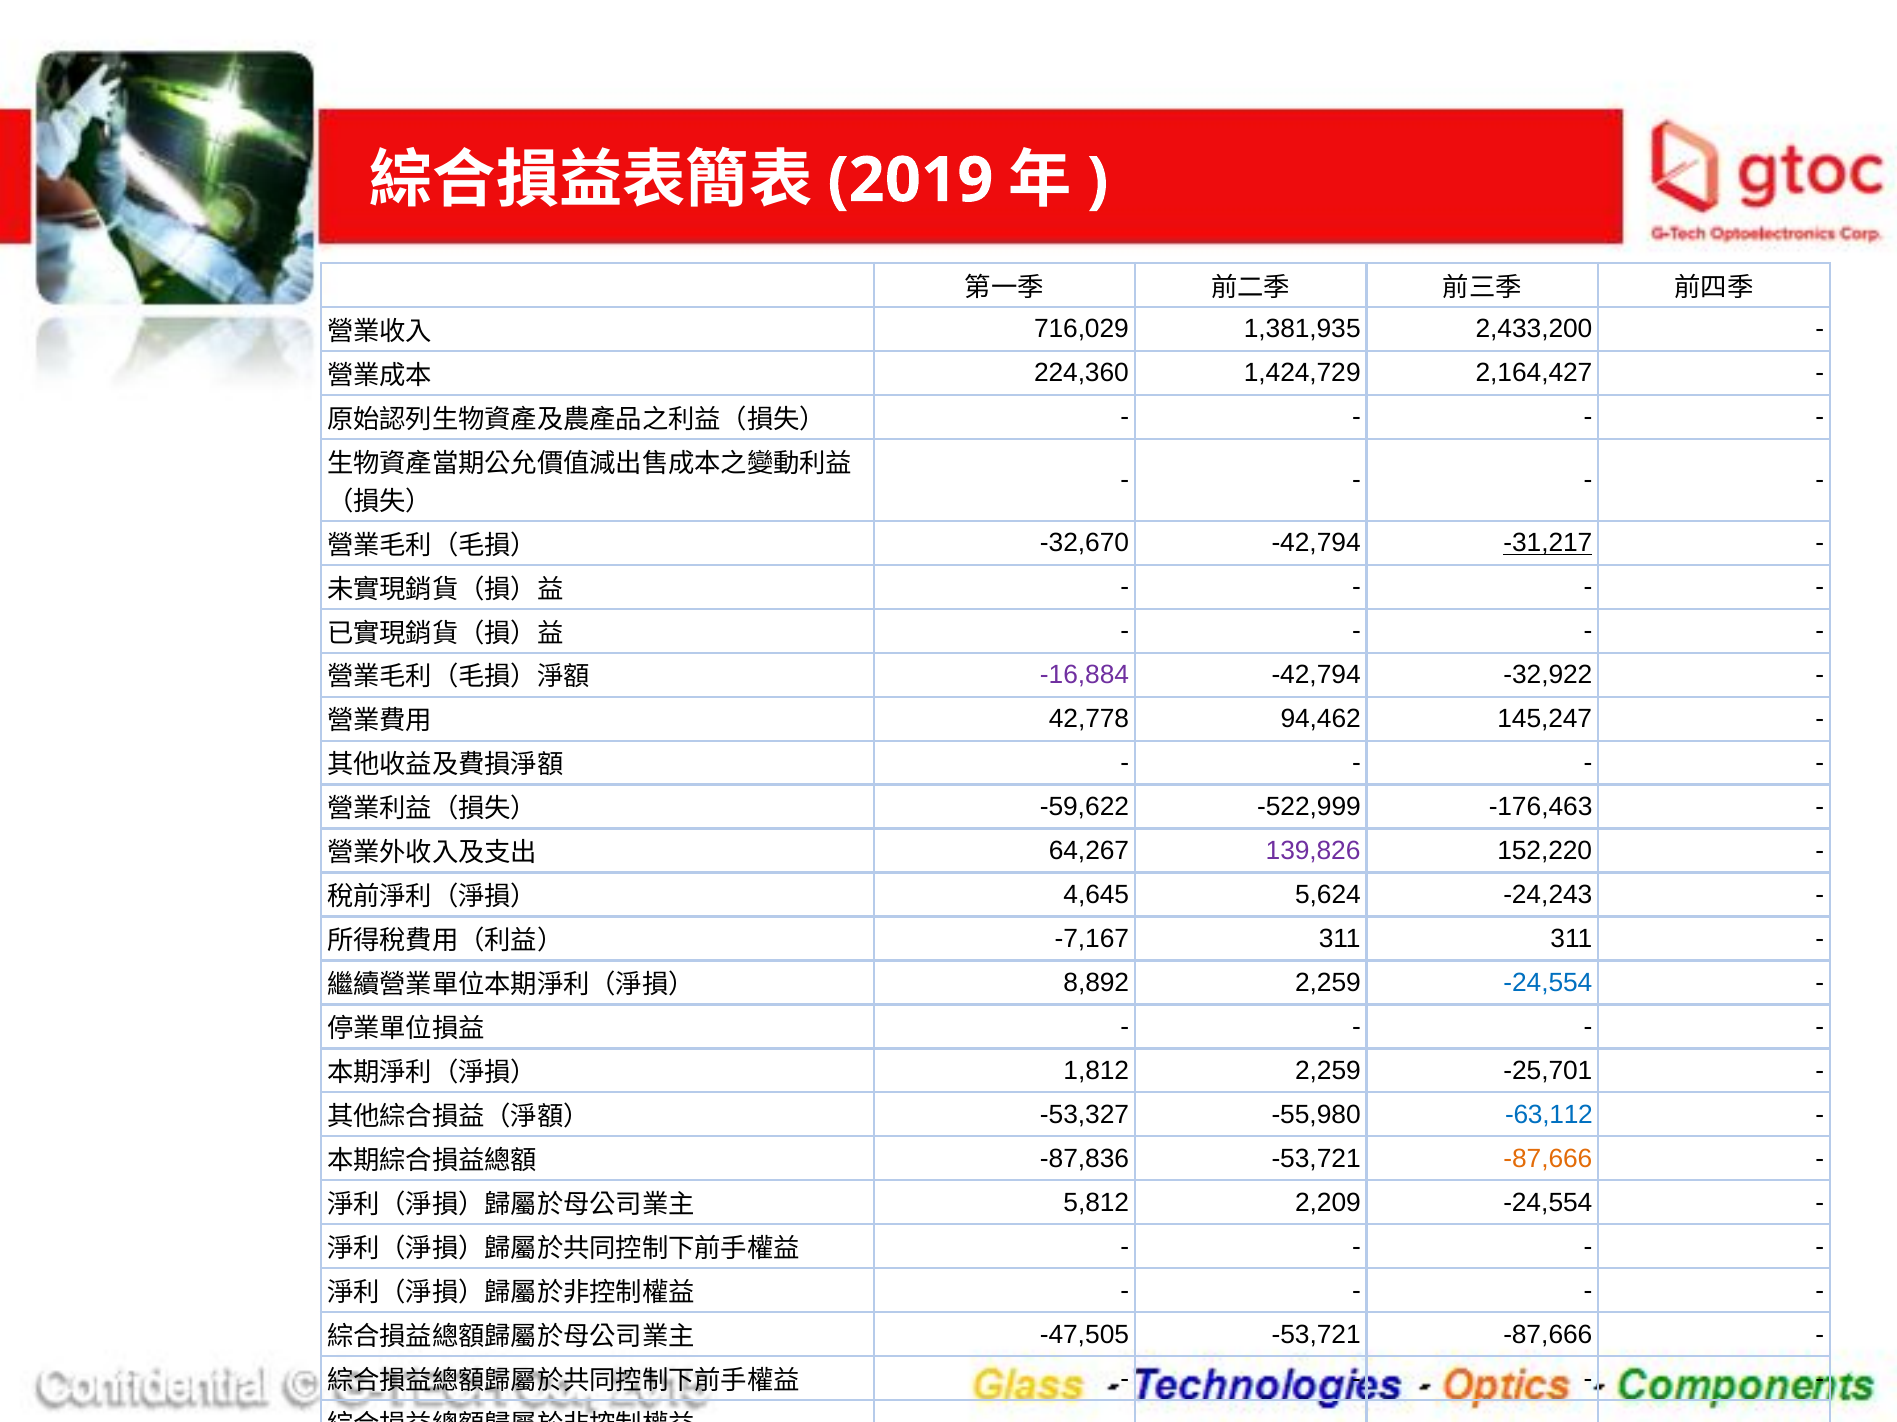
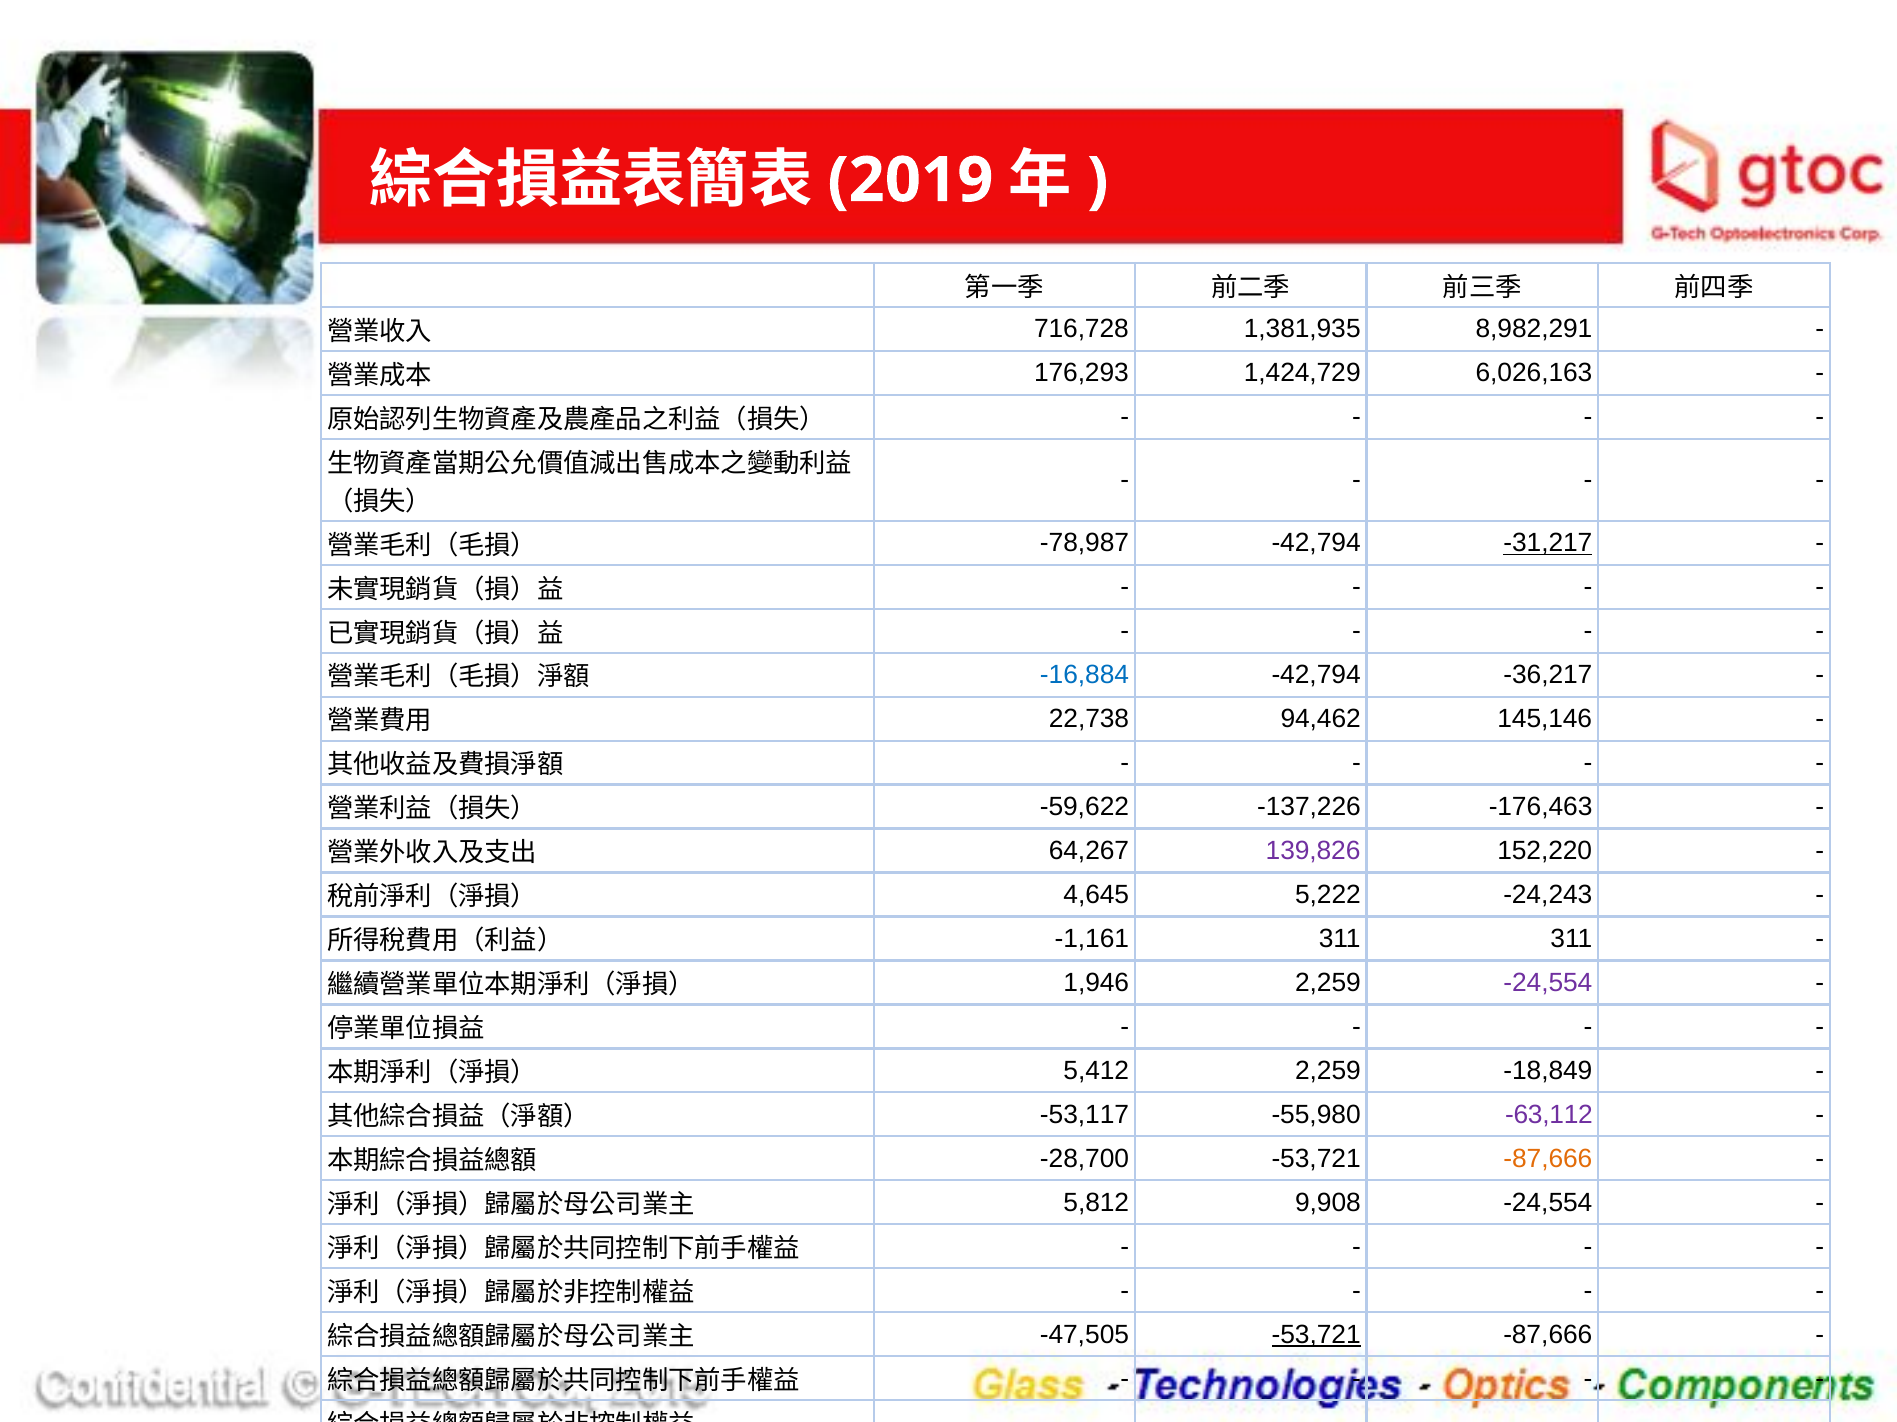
716,029: 716,029 -> 716,728
2,433,200: 2,433,200 -> 8,982,291
224,360: 224,360 -> 176,293
2,164,427: 2,164,427 -> 6,026,163
-32,670: -32,670 -> -78,987
-16,884 colour: purple -> blue
-32,922: -32,922 -> -36,217
42,778: 42,778 -> 22,738
145,247: 145,247 -> 145,146
-522,999: -522,999 -> -137,226
5,624: 5,624 -> 5,222
-7,167: -7,167 -> -1,161
8,892: 8,892 -> 1,946
-24,554 at (1548, 983) colour: blue -> purple
1,812: 1,812 -> 5,412
-25,701: -25,701 -> -18,849
-53,327: -53,327 -> -53,117
-63,112 colour: blue -> purple
-87,836: -87,836 -> -28,700
2,209: 2,209 -> 9,908
-53,721 at (1316, 1335) underline: none -> present
